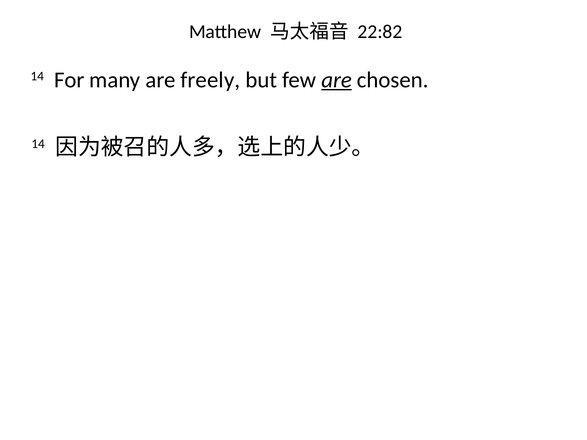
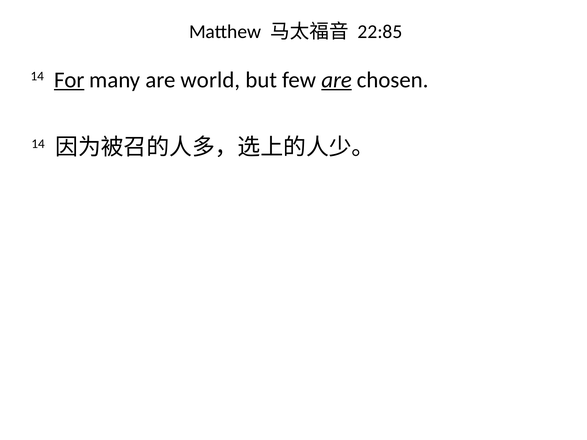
22:82: 22:82 -> 22:85
For underline: none -> present
freely: freely -> world
